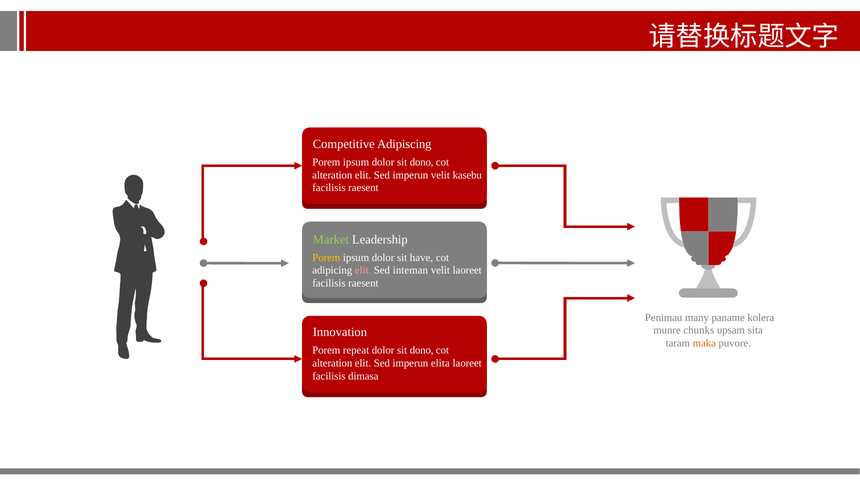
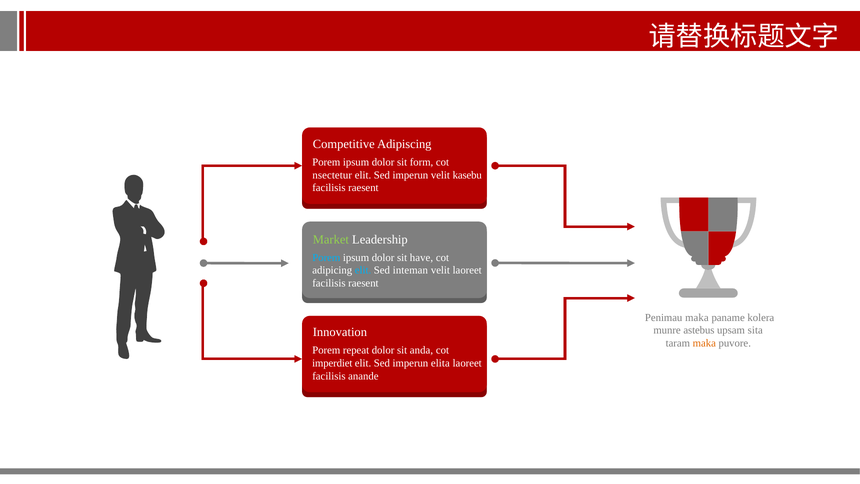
ipsum dolor sit dono: dono -> form
alteration at (332, 175): alteration -> nsectetur
Porem at (326, 257) colour: yellow -> light blue
elit at (363, 270) colour: pink -> light blue
Penimau many: many -> maka
chunks: chunks -> astebus
dono at (422, 350): dono -> anda
alteration at (332, 363): alteration -> imperdiet
dimasa: dimasa -> anande
